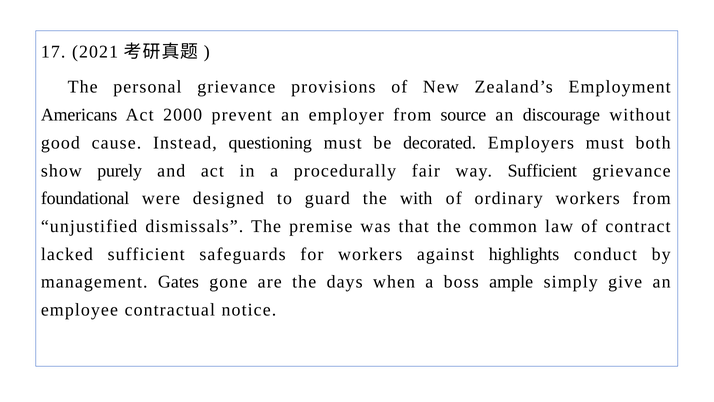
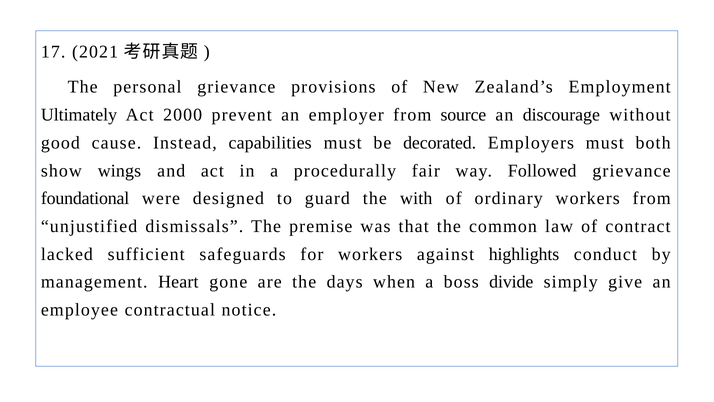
Americans: Americans -> Ultimately
questioning: questioning -> capabilities
purely: purely -> wings
way Sufficient: Sufficient -> Followed
Gates: Gates -> Heart
ample: ample -> divide
